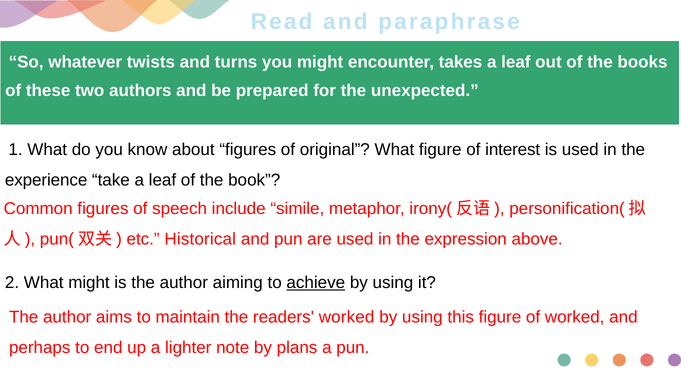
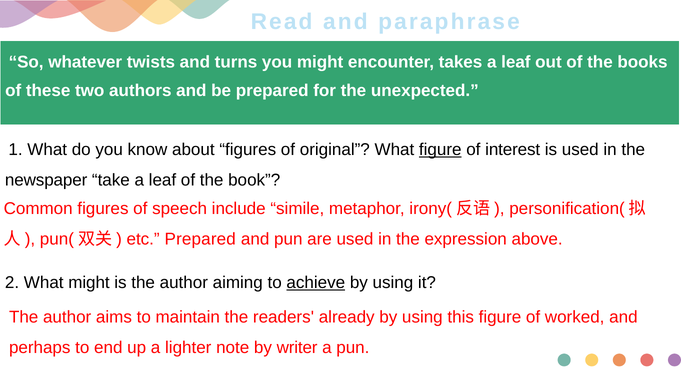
figure at (440, 150) underline: none -> present
experience: experience -> newspaper
etc Historical: Historical -> Prepared
readers worked: worked -> already
plans: plans -> writer
